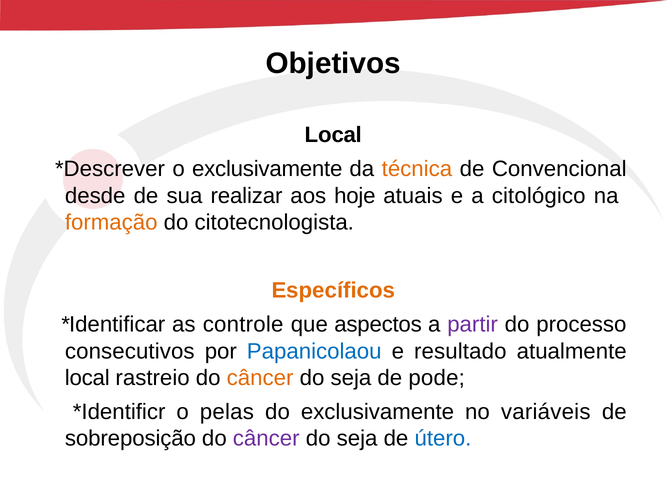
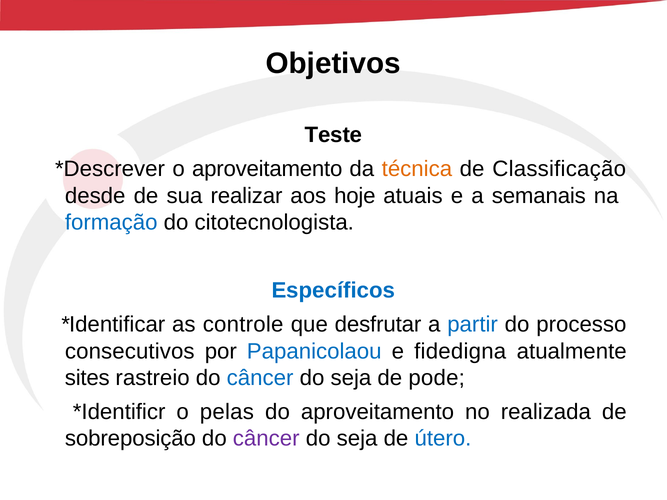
Local at (333, 135): Local -> Teste
o exclusivamente: exclusivamente -> aproveitamento
Convencional: Convencional -> Classificação
citológico: citológico -> semanais
formação colour: orange -> blue
Específicos colour: orange -> blue
aspectos: aspectos -> desfrutar
partir colour: purple -> blue
resultado: resultado -> fidedigna
local at (87, 378): local -> sites
câncer at (260, 378) colour: orange -> blue
do exclusivamente: exclusivamente -> aproveitamento
variáveis: variáveis -> realizada
